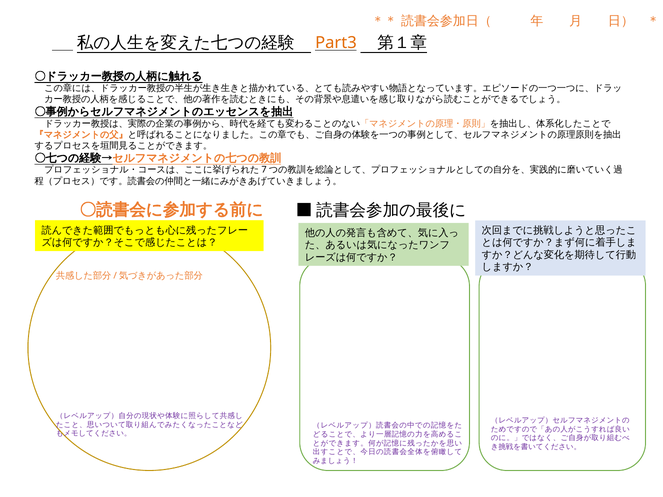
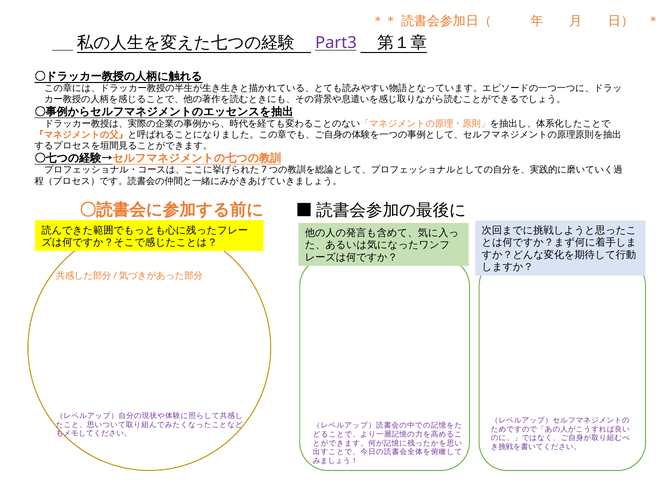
Part3 colour: orange -> purple
